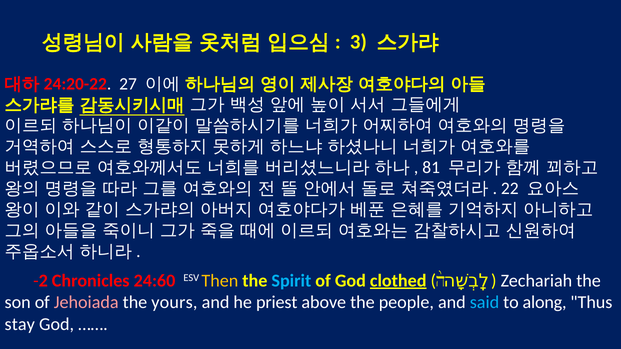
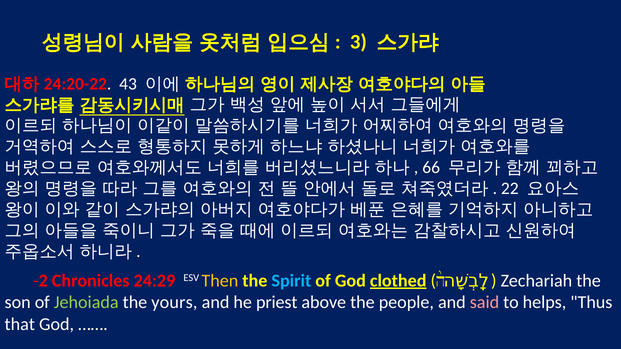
27: 27 -> 43
81: 81 -> 66
24:60: 24:60 -> 24:29
Jehoiada colour: pink -> light green
said colour: light blue -> pink
along: along -> helps
stay: stay -> that
